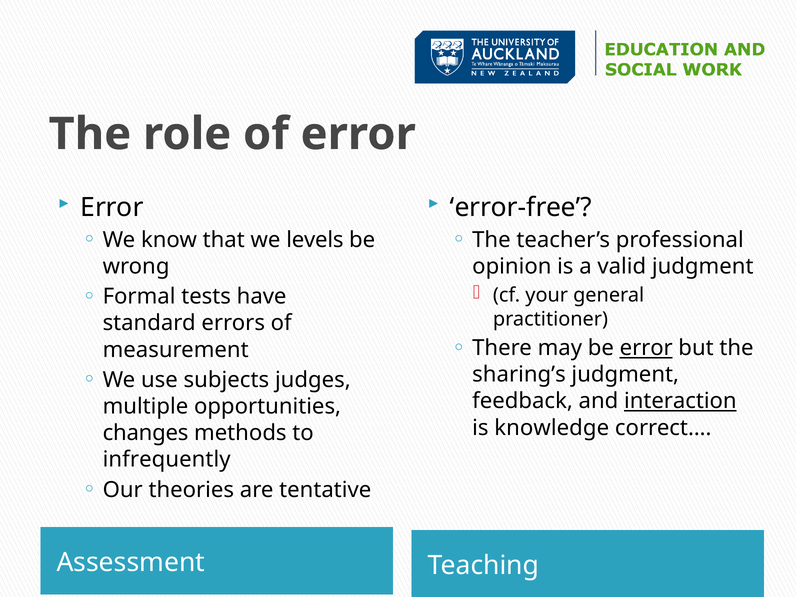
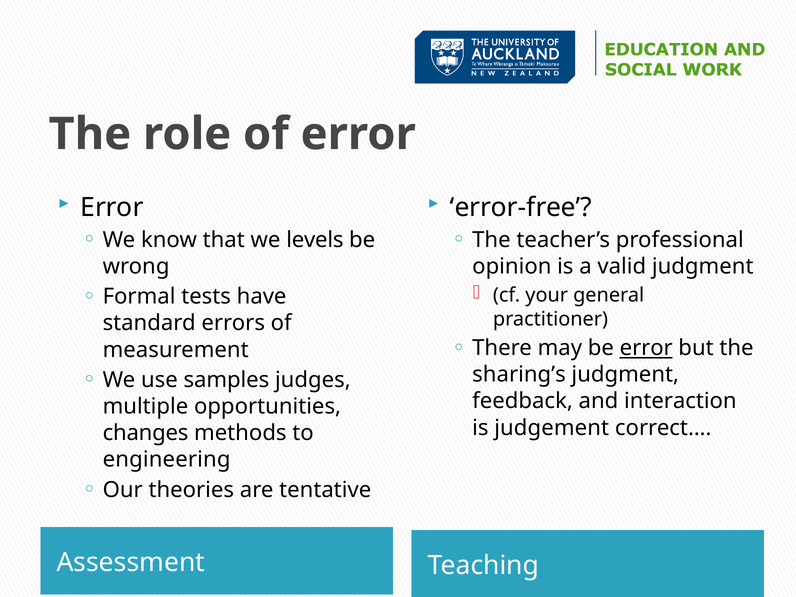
subjects: subjects -> samples
interaction underline: present -> none
knowledge: knowledge -> judgement
infrequently: infrequently -> engineering
